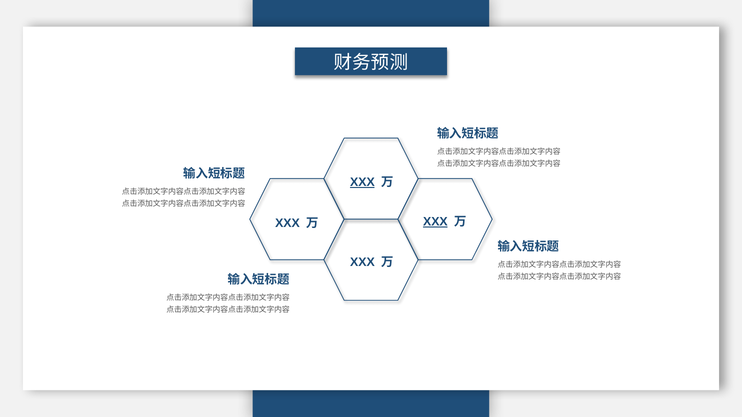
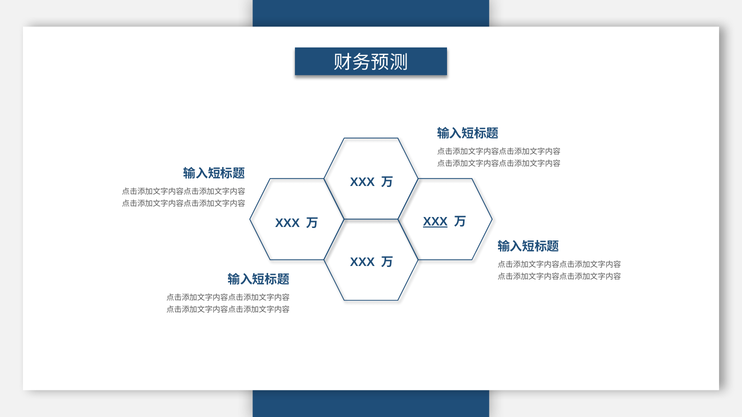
XXX at (362, 182) underline: present -> none
